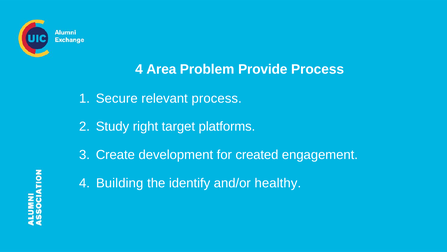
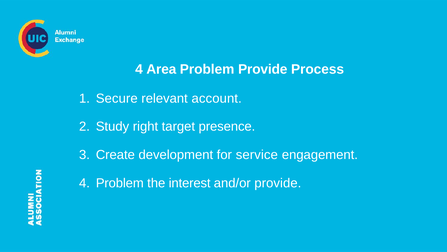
relevant process: process -> account
platforms: platforms -> presence
created: created -> service
4 Building: Building -> Problem
identify: identify -> interest
and/or healthy: healthy -> provide
